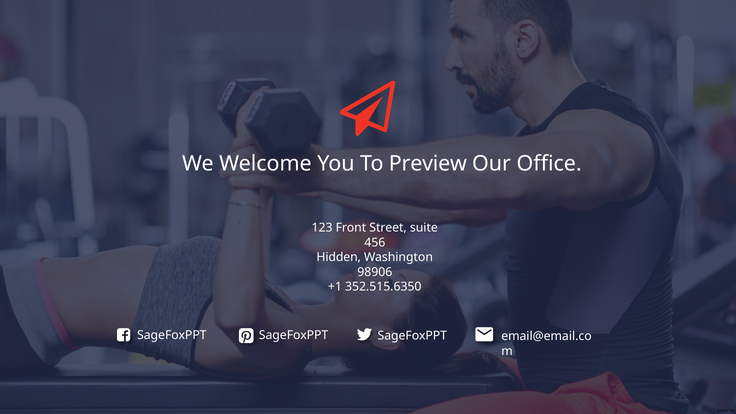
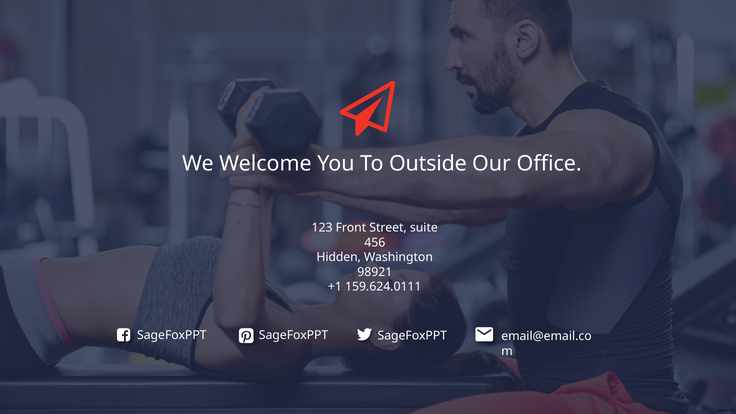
Preview: Preview -> Outside
98906: 98906 -> 98921
352.515.6350: 352.515.6350 -> 159.624.0111
